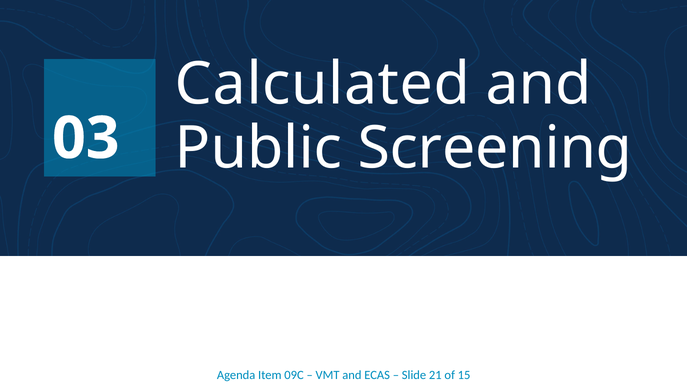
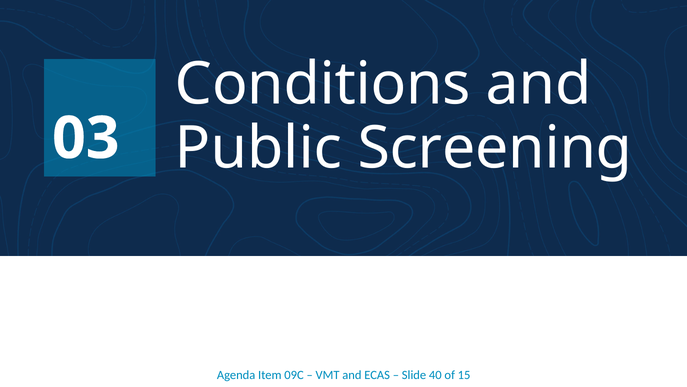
Calculated: Calculated -> Conditions
21: 21 -> 40
